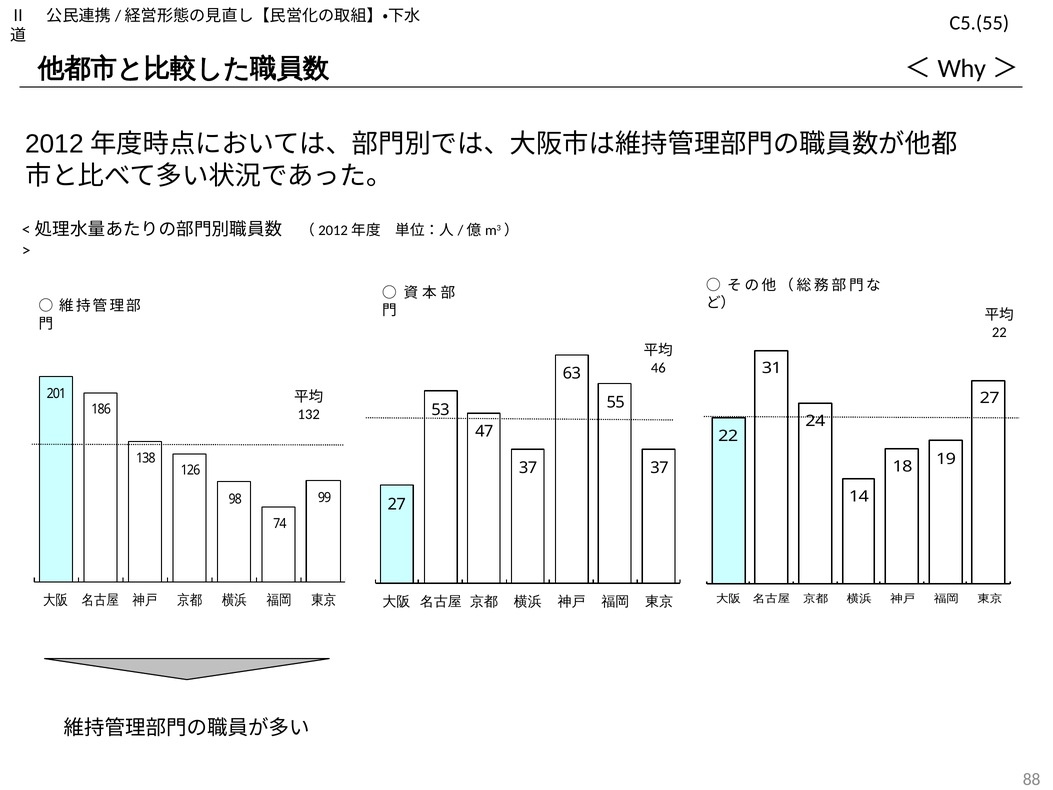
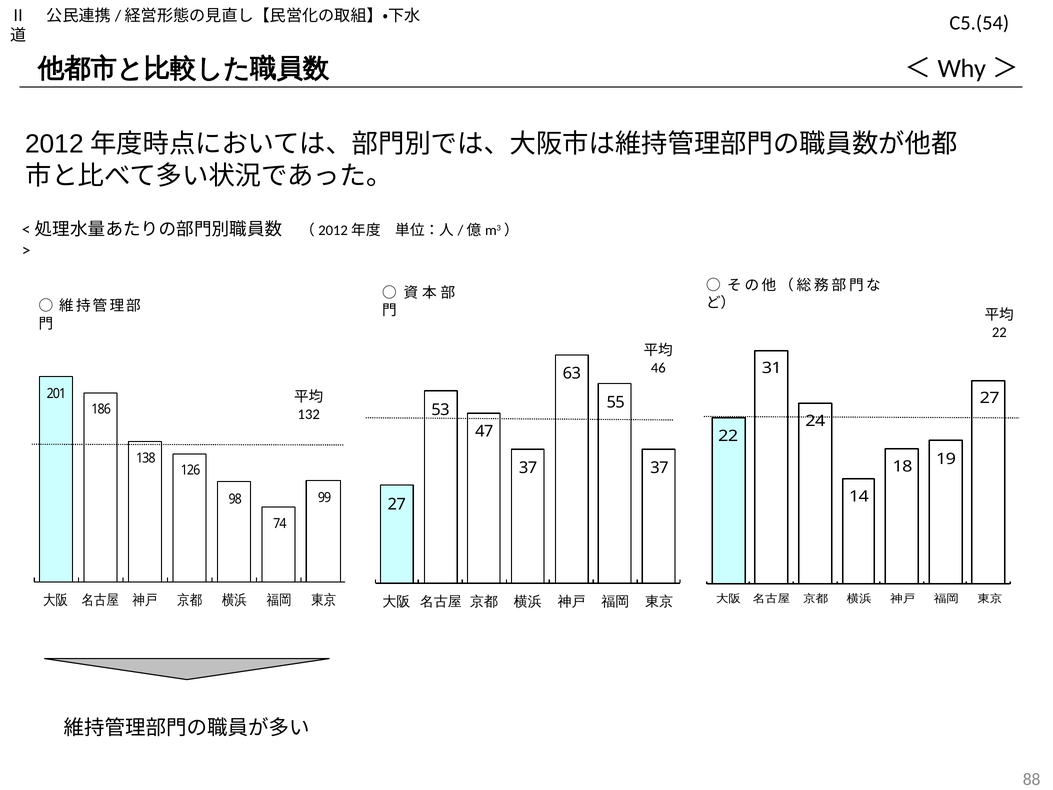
C5.(55: C5.(55 -> C5.(54
